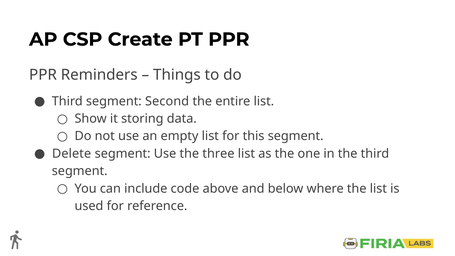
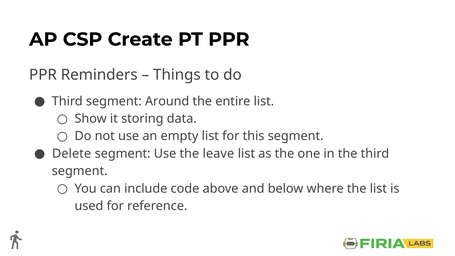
Second: Second -> Around
three: three -> leave
